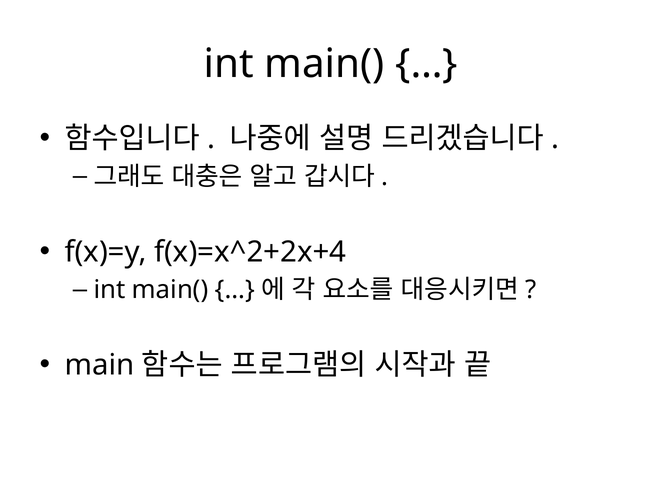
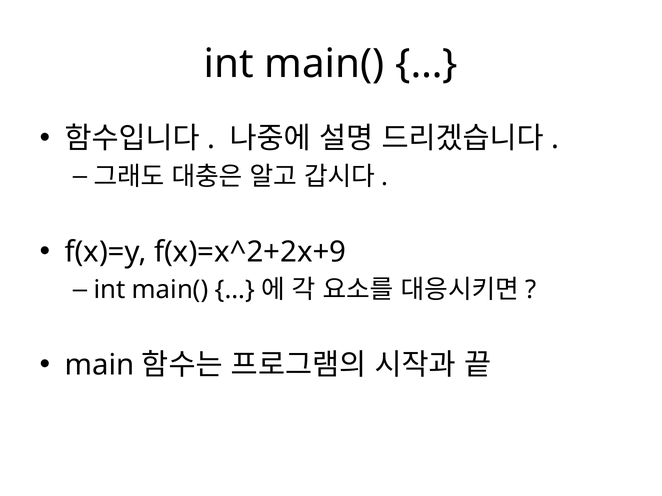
f(x)=x^2+2x+4: f(x)=x^2+2x+4 -> f(x)=x^2+2x+9
